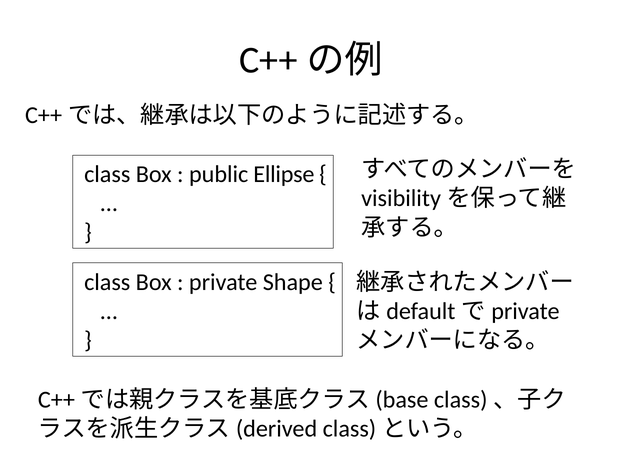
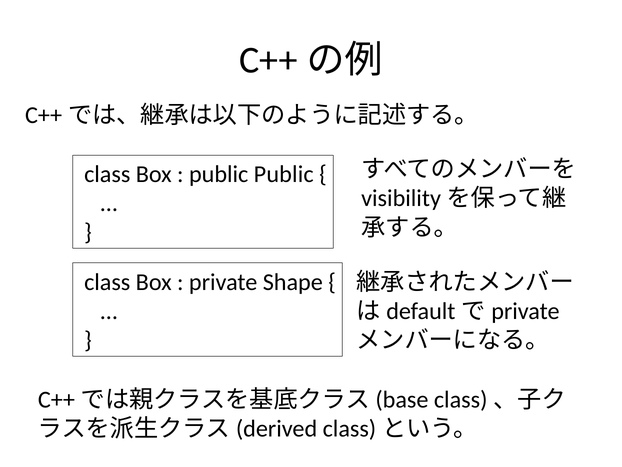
public Ellipse: Ellipse -> Public
